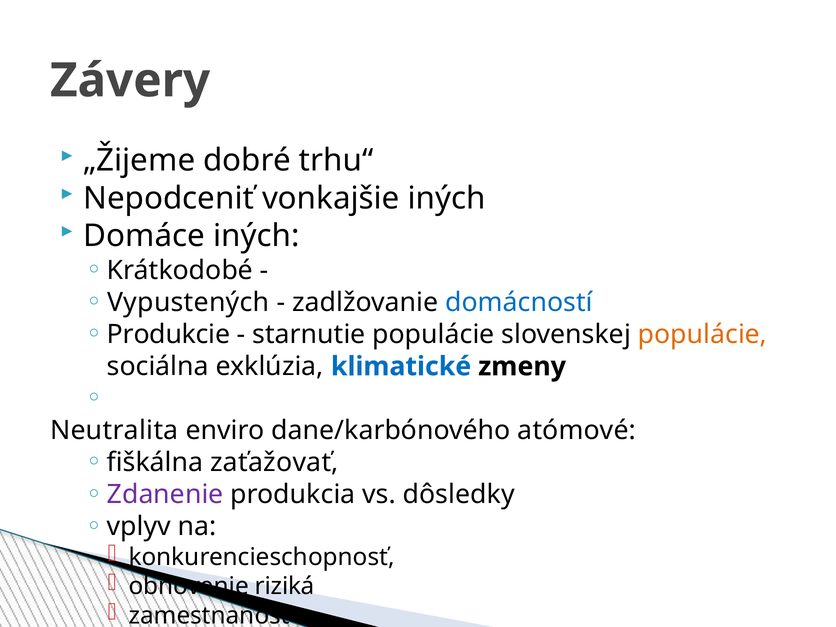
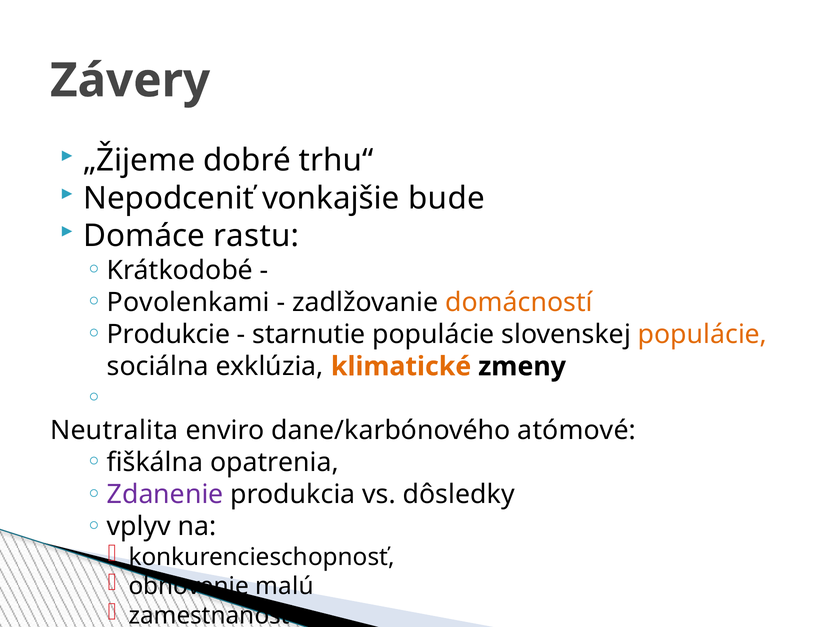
vonkajšie iných: iných -> bude
Domáce iných: iných -> rastu
Vypustených: Vypustených -> Povolenkami
domácností colour: blue -> orange
klimatické colour: blue -> orange
zaťažovať: zaťažovať -> opatrenia
riziká: riziká -> malú
